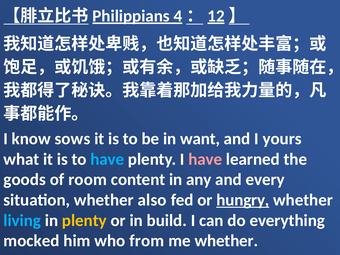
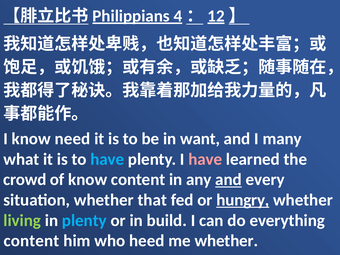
sows: sows -> need
yours: yours -> many
goods: goods -> crowd
of room: room -> know
and at (229, 180) underline: none -> present
also: also -> that
living colour: light blue -> light green
plenty at (84, 220) colour: yellow -> light blue
mocked at (31, 241): mocked -> content
from: from -> heed
